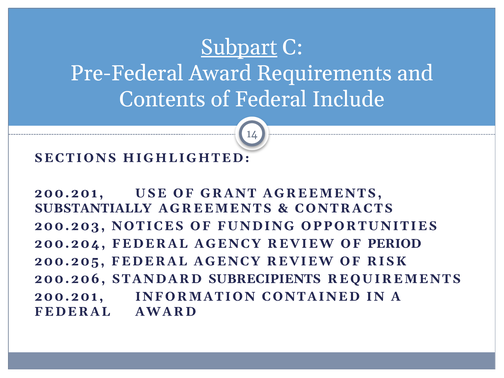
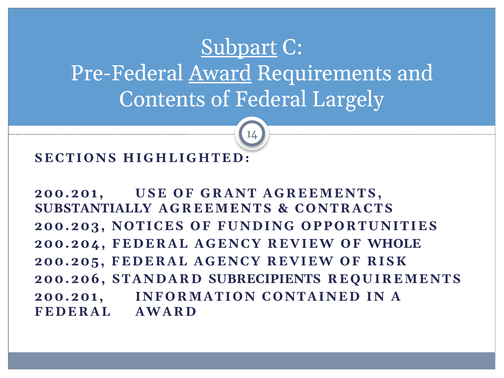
Award at (220, 73) underline: none -> present
Include: Include -> Largely
PERIOD: PERIOD -> WHOLE
